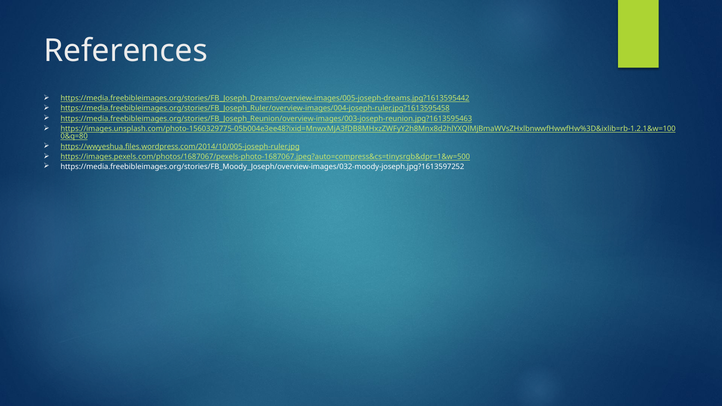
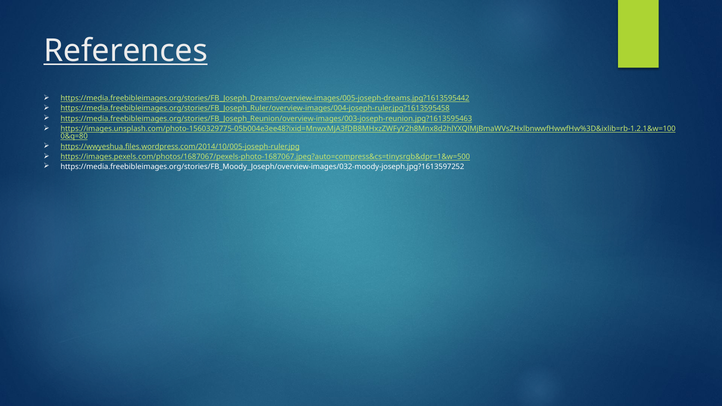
References underline: none -> present
